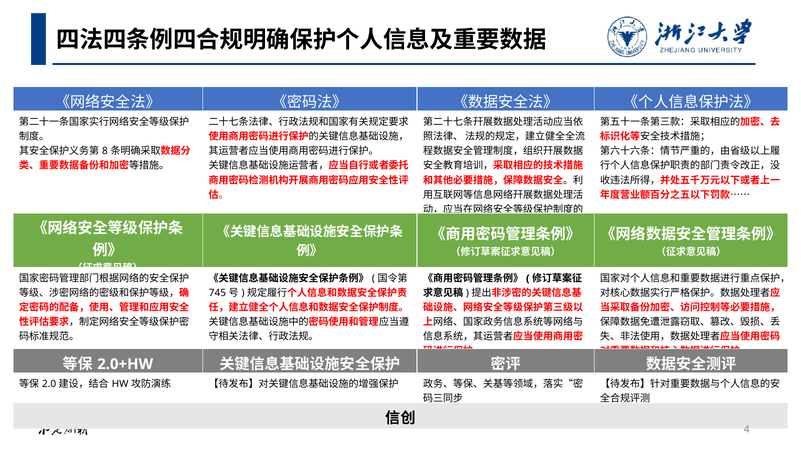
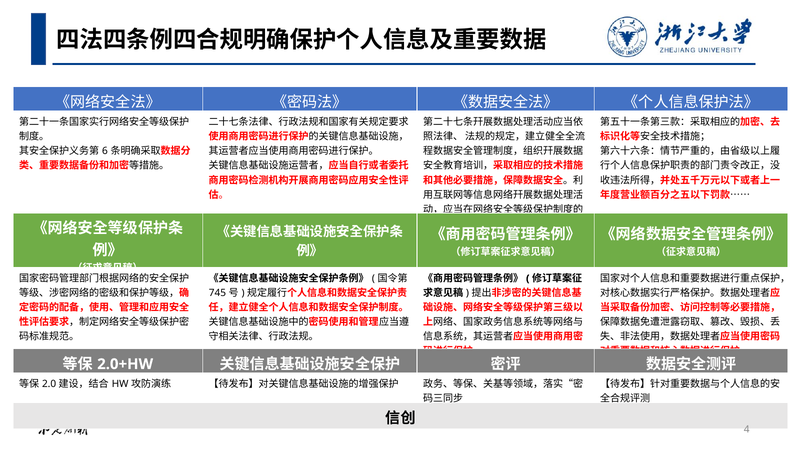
8: 8 -> 6
